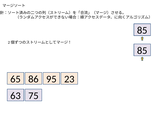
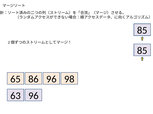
65 95: 95 -> 96
23: 23 -> 98
63 75: 75 -> 96
